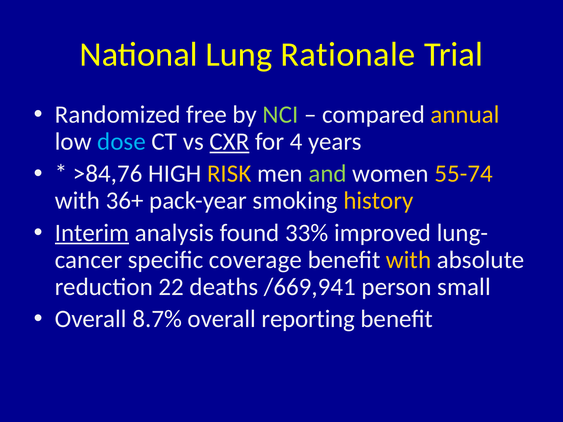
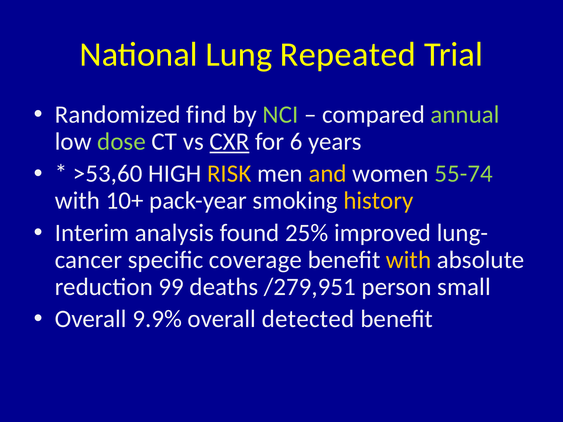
Rationale: Rationale -> Repeated
free: free -> find
annual colour: yellow -> light green
dose colour: light blue -> light green
4: 4 -> 6
>84,76: >84,76 -> >53,60
and colour: light green -> yellow
55-74 colour: yellow -> light green
36+: 36+ -> 10+
Interim underline: present -> none
33%: 33% -> 25%
22: 22 -> 99
/669,941: /669,941 -> /279,951
8.7%: 8.7% -> 9.9%
reporting: reporting -> detected
